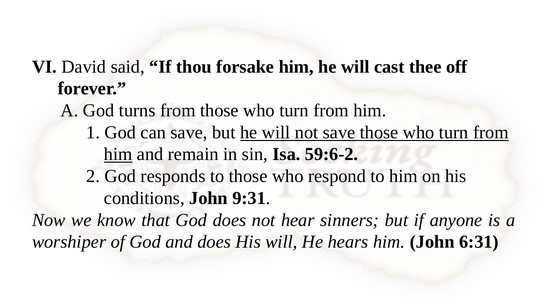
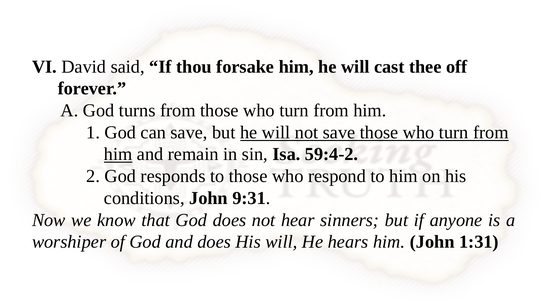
59:6-2: 59:6-2 -> 59:4-2
6:31: 6:31 -> 1:31
